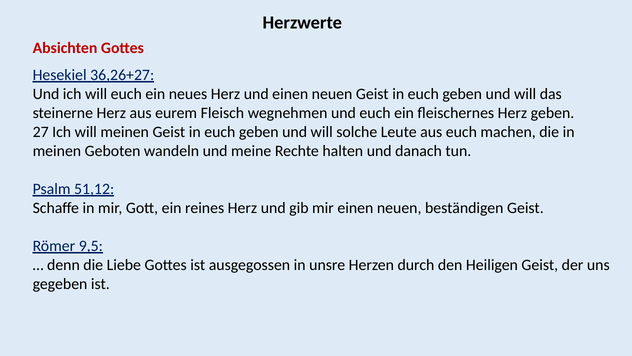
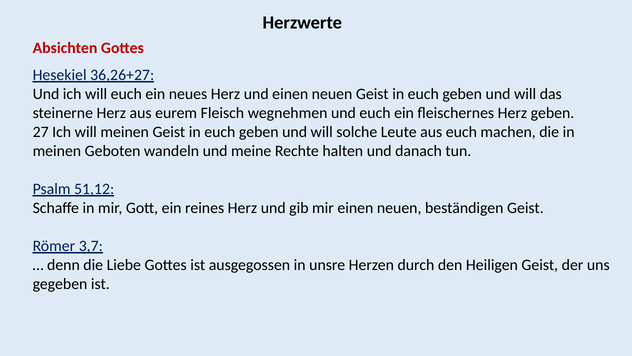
9,5: 9,5 -> 3,7
